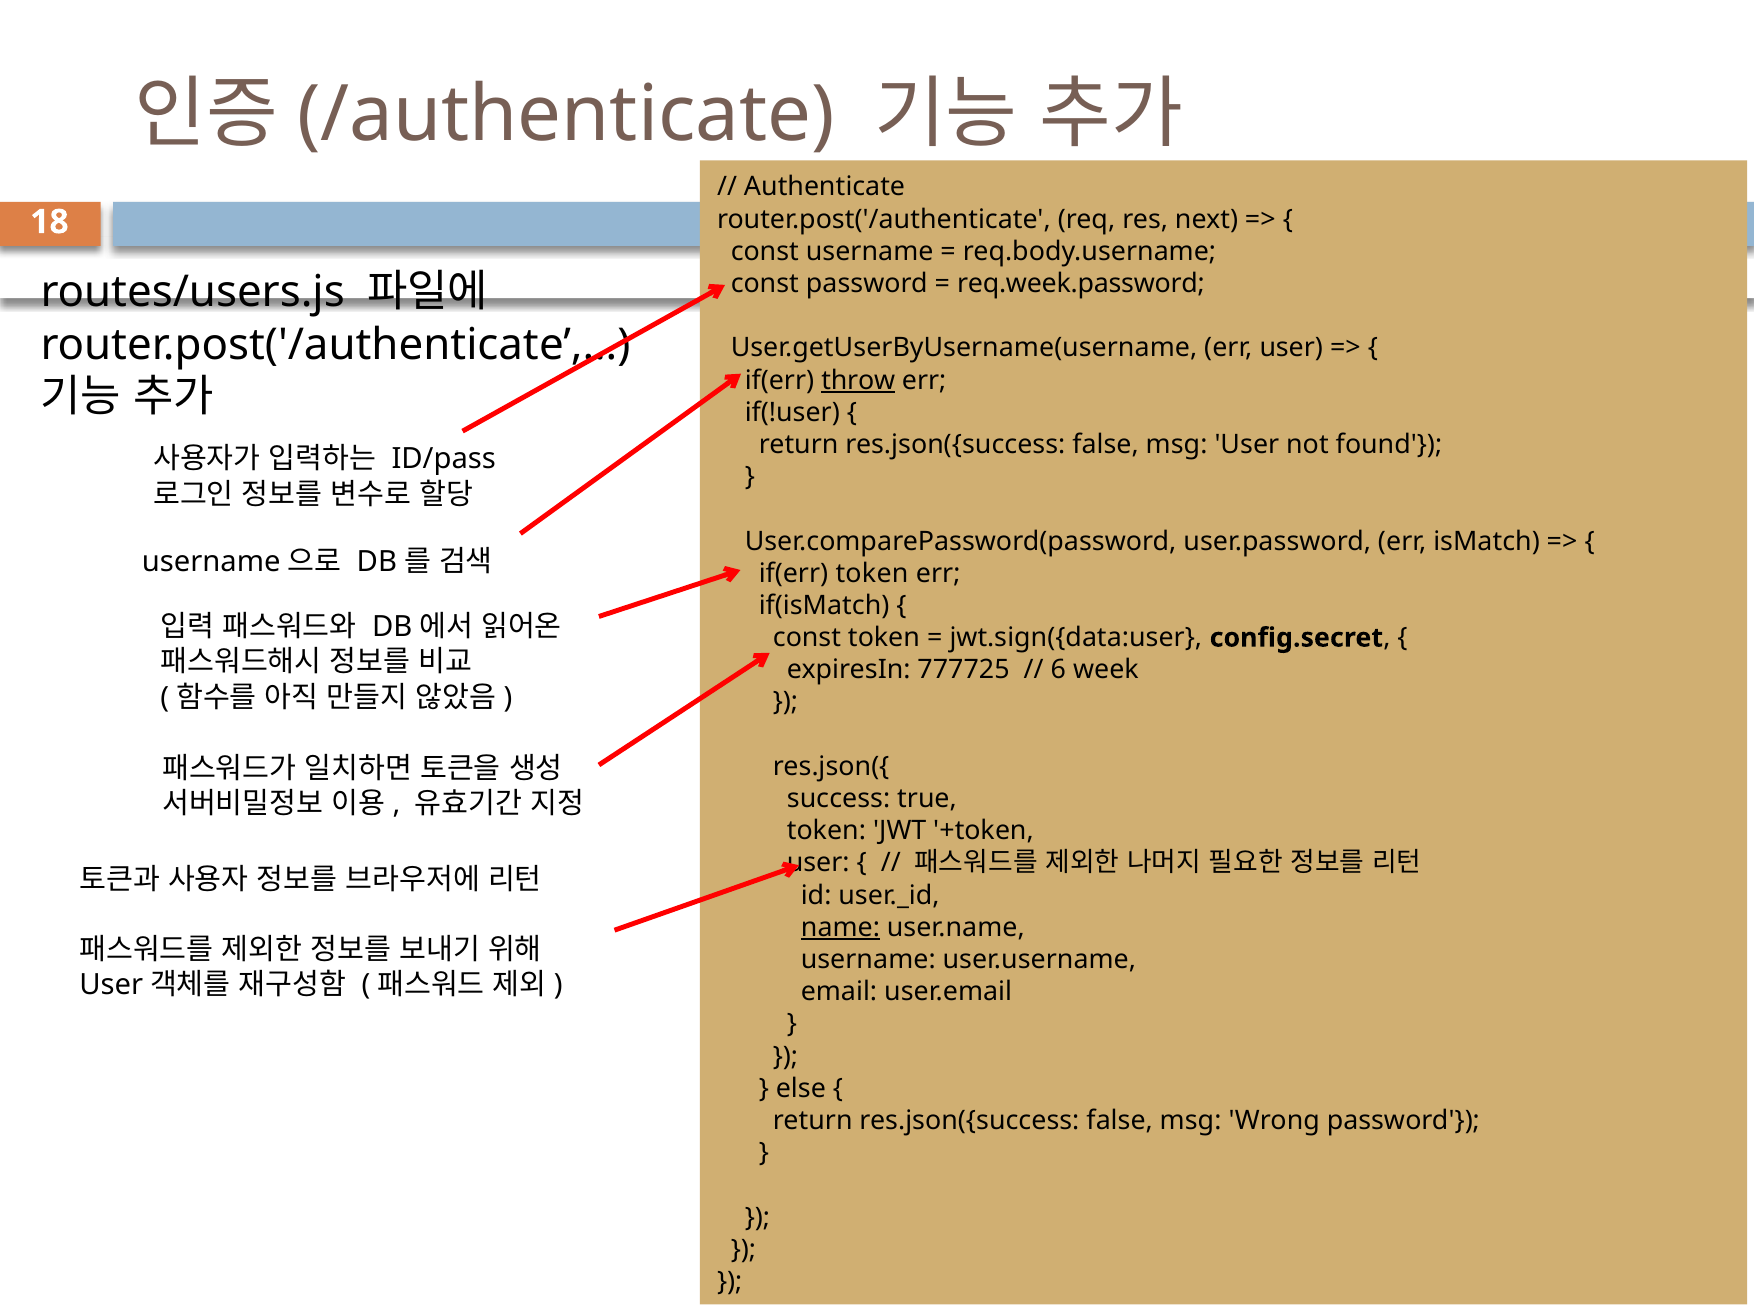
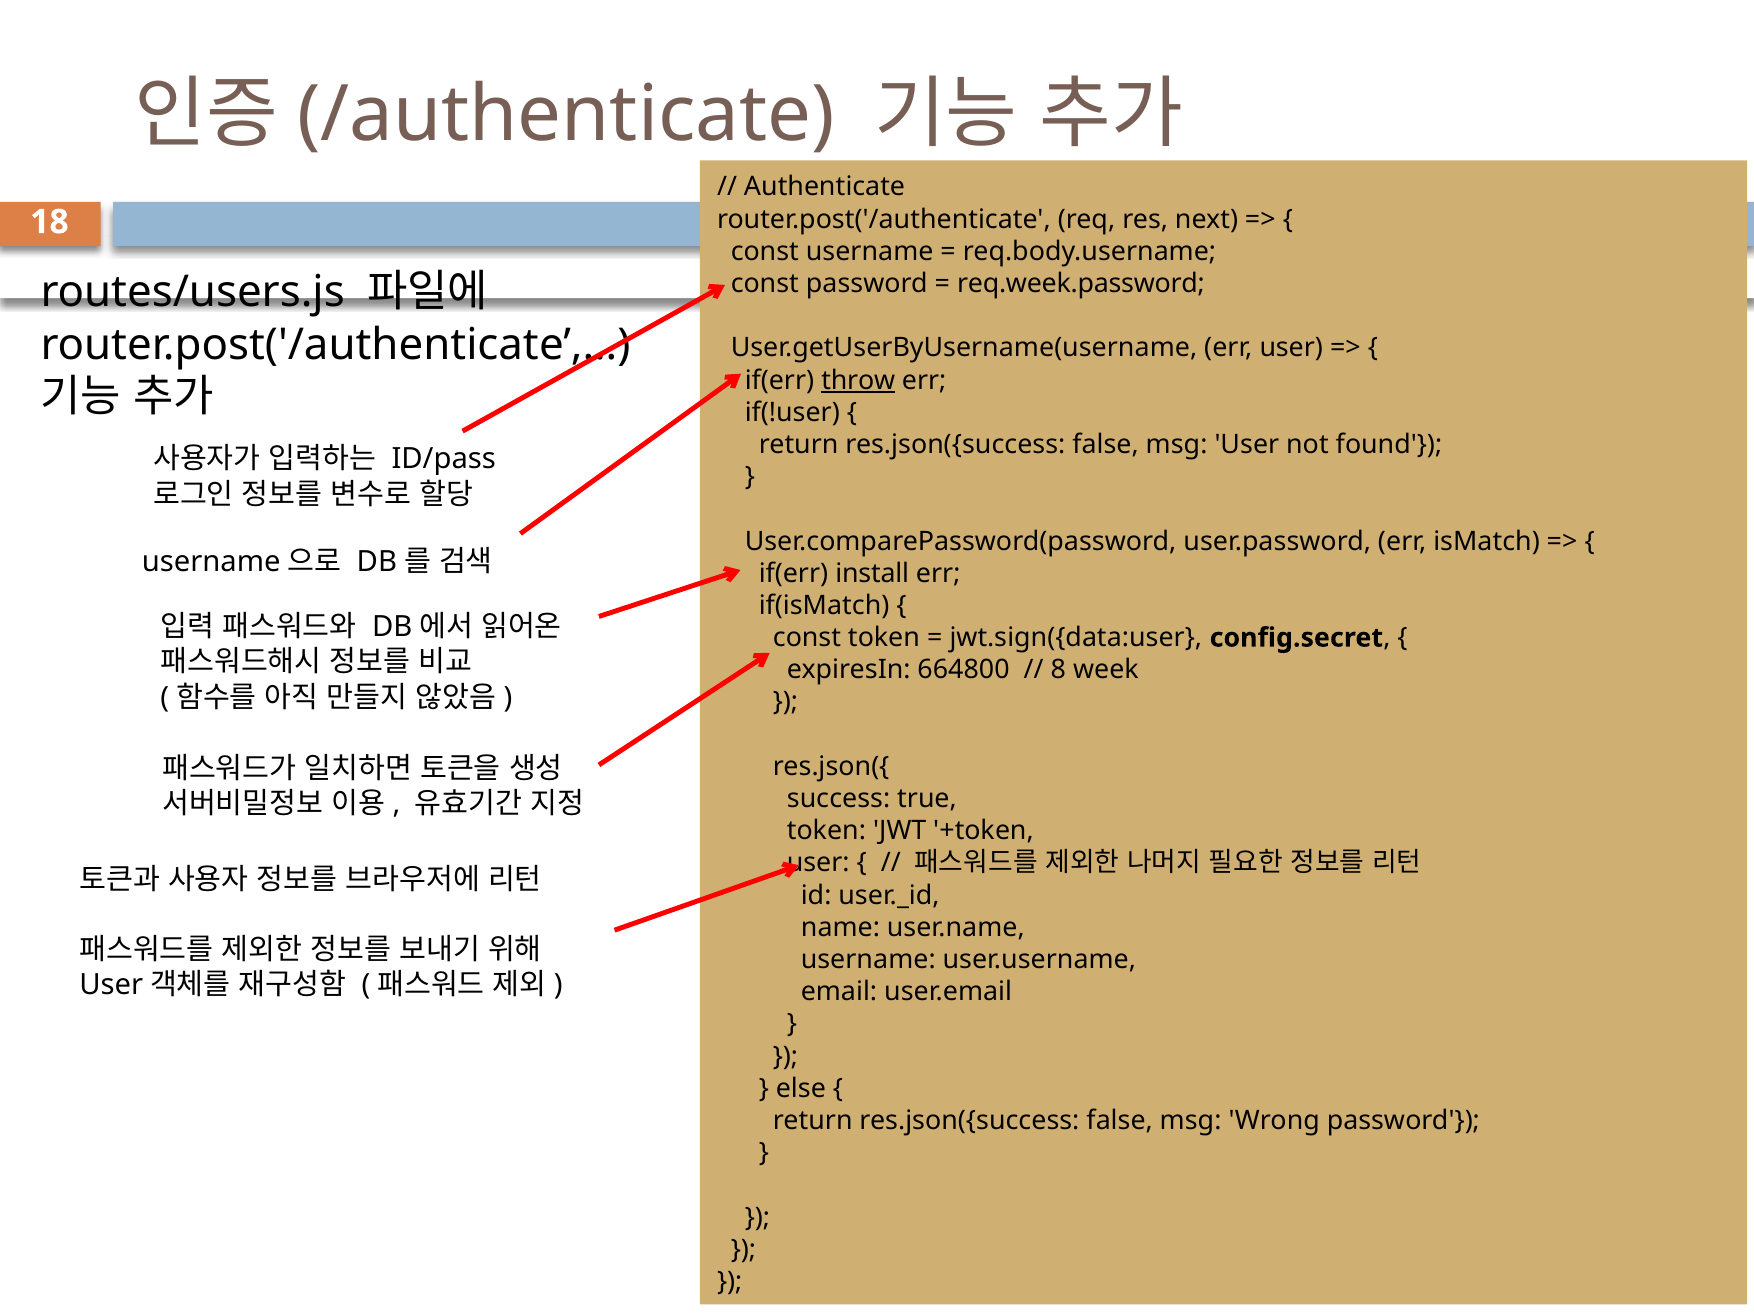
if(err token: token -> install
777725: 777725 -> 664800
6: 6 -> 8
name underline: present -> none
